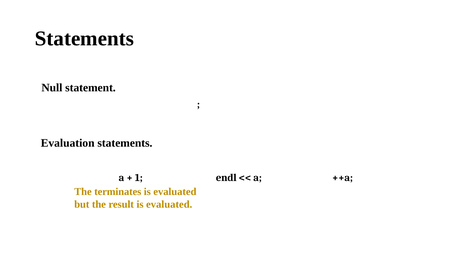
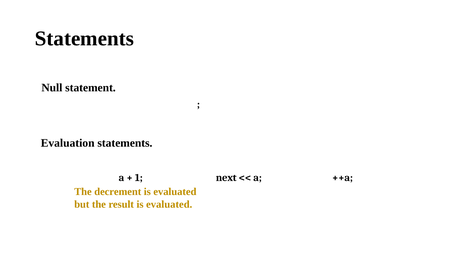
endl: endl -> next
terminates: terminates -> decrement
